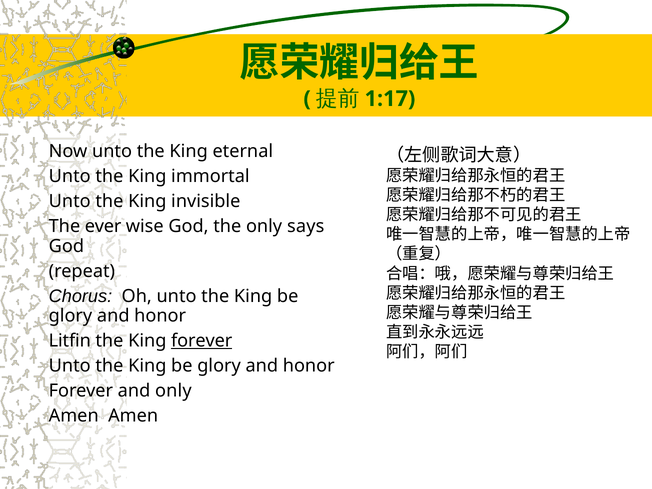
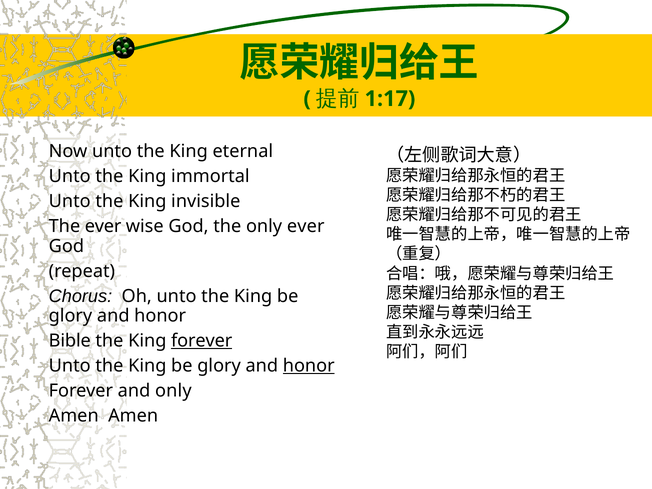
only says: says -> ever
Litfin: Litfin -> Bible
honor at (309, 366) underline: none -> present
